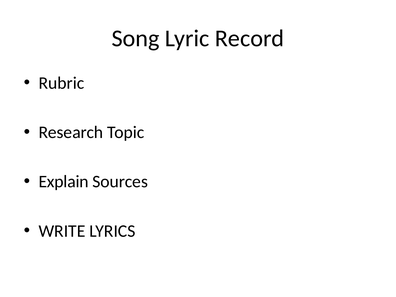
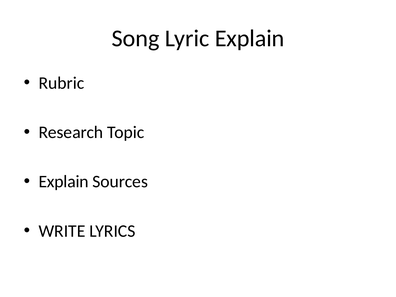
Lyric Record: Record -> Explain
